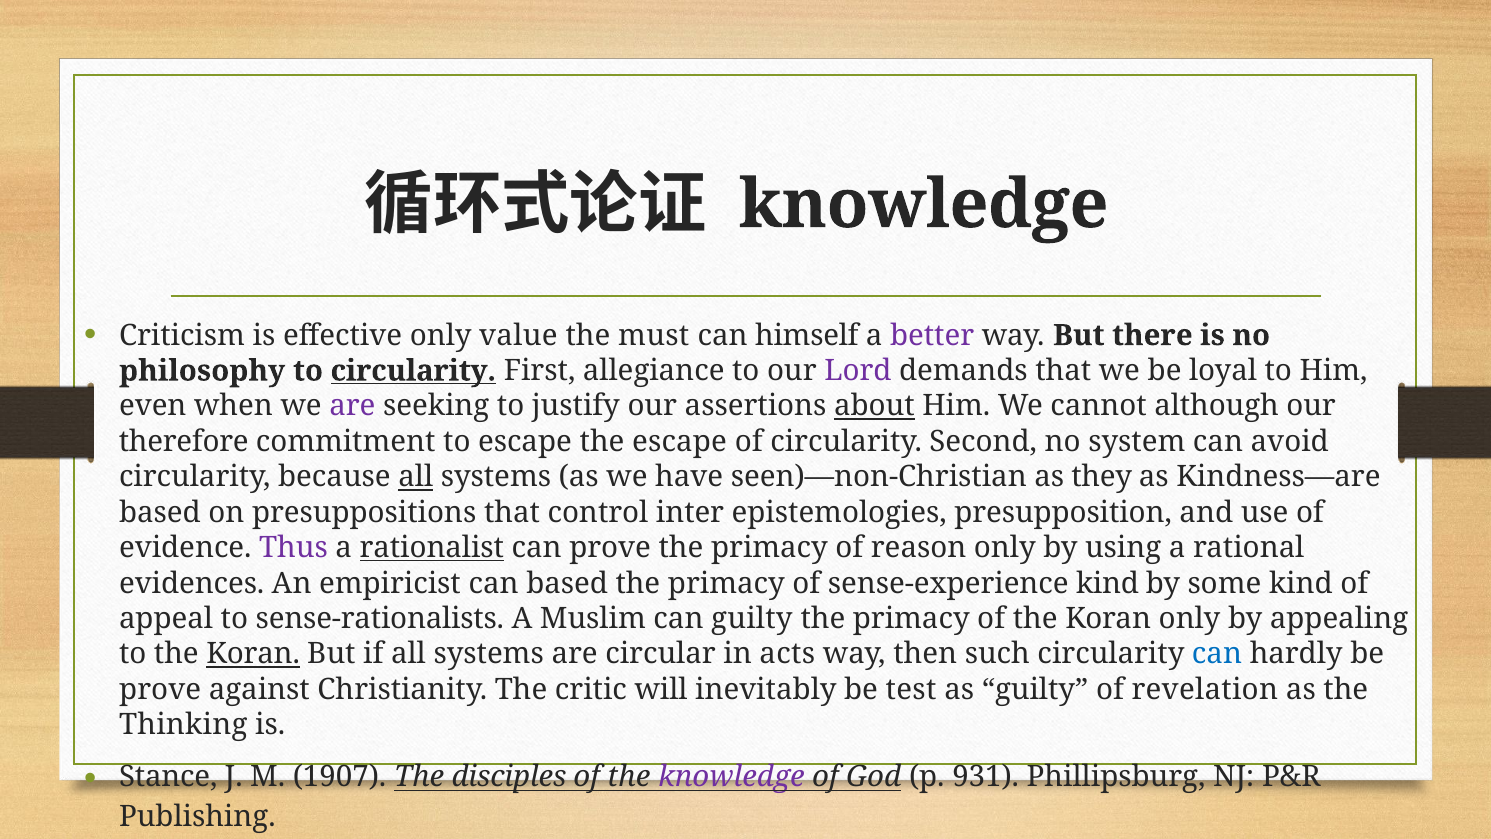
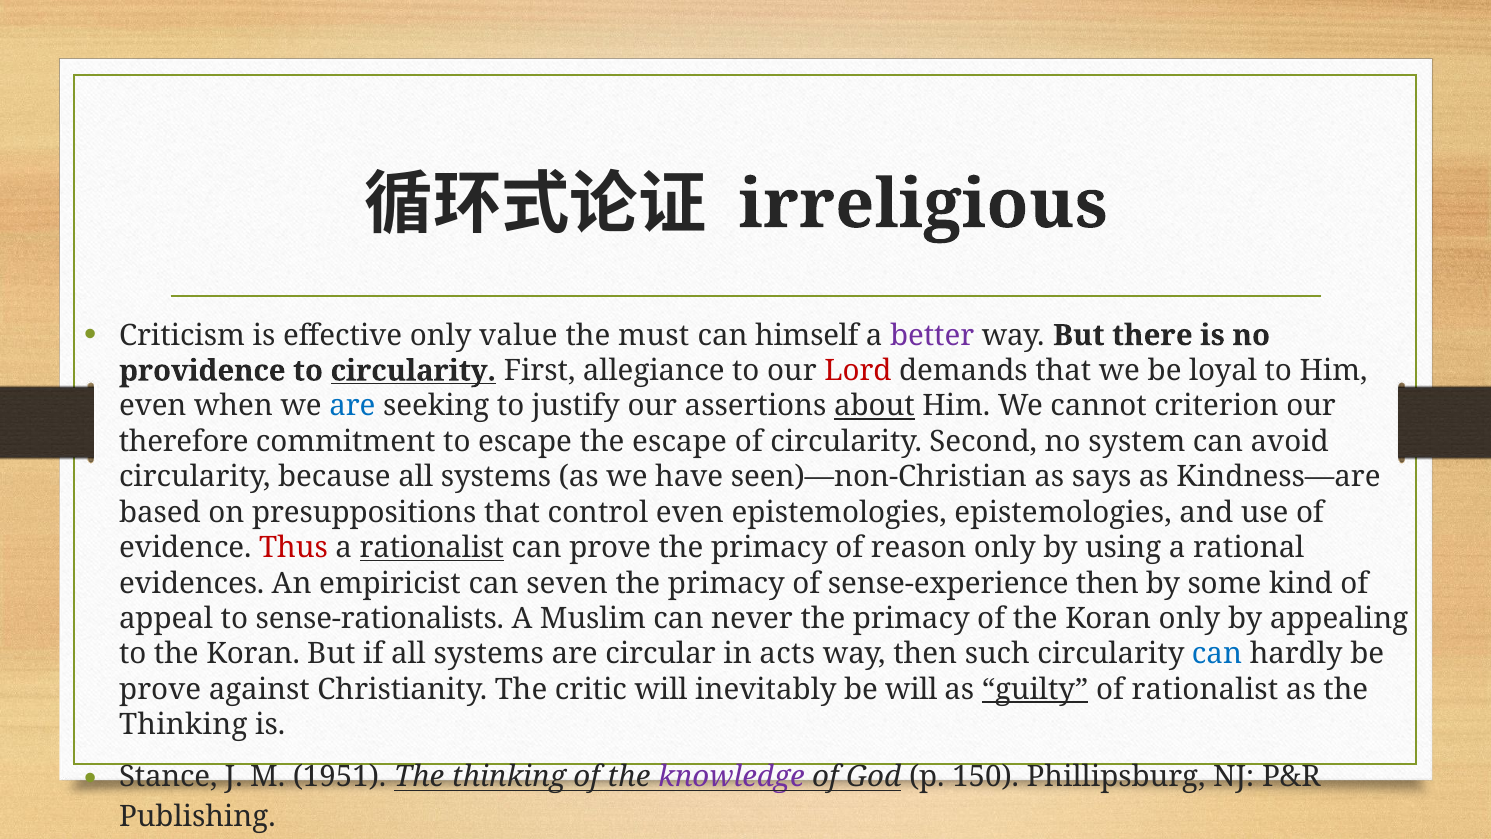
knowledge at (924, 205): knowledge -> irreligious
philosophy: philosophy -> providence
Lord colour: purple -> red
are at (352, 406) colour: purple -> blue
although: although -> criterion
all at (416, 477) underline: present -> none
they: they -> says
control inter: inter -> even
epistemologies presupposition: presupposition -> epistemologies
Thus colour: purple -> red
can based: based -> seven
sense-experience kind: kind -> then
can guilty: guilty -> never
Koran at (253, 654) underline: present -> none
be test: test -> will
guilty at (1035, 689) underline: none -> present
of revelation: revelation -> rationalist
1907: 1907 -> 1951
disciples at (509, 777): disciples -> thinking
931: 931 -> 150
